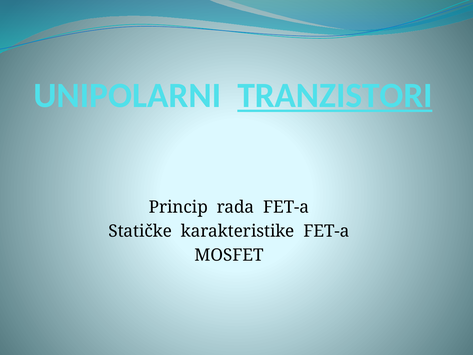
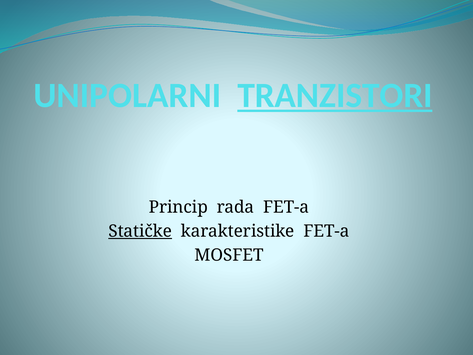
Statičke underline: none -> present
